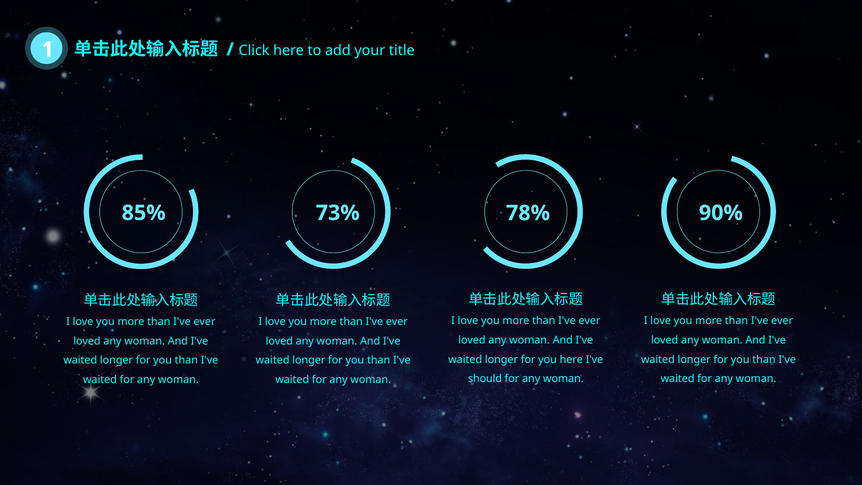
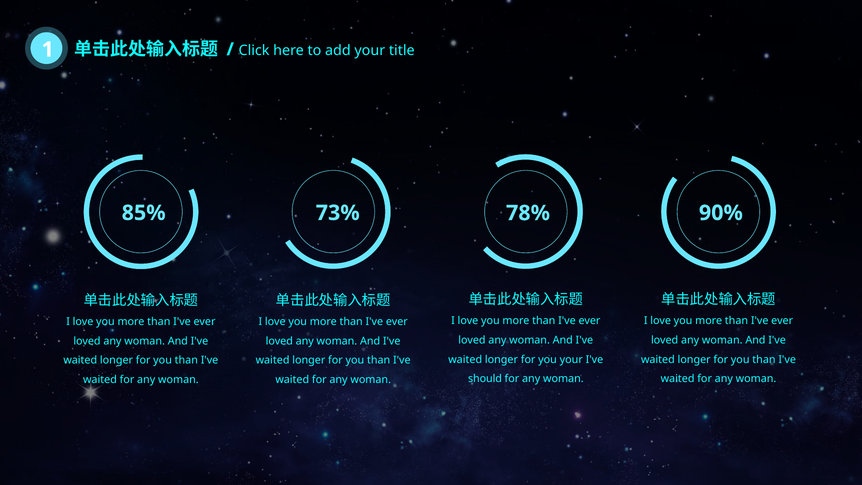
you here: here -> your
